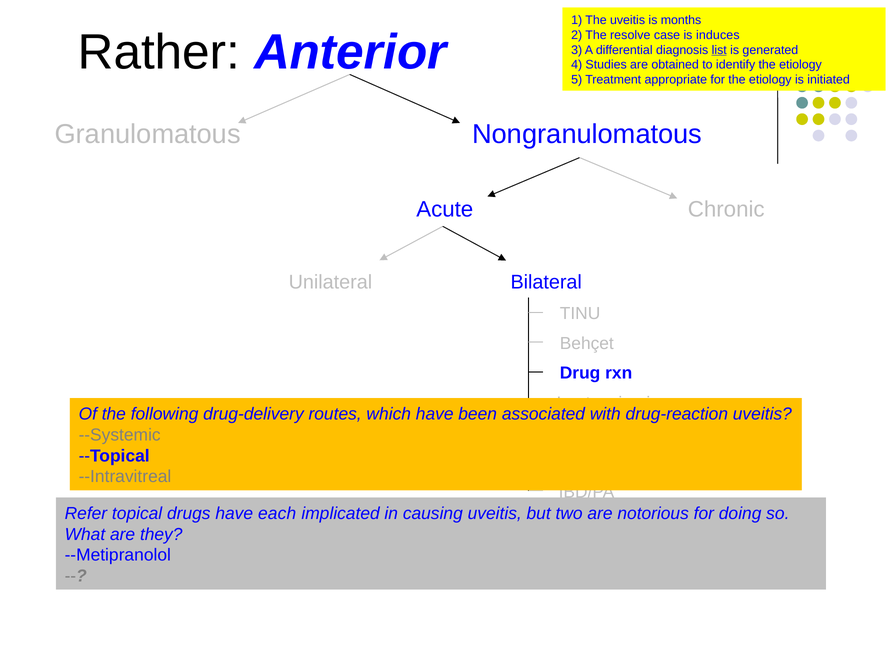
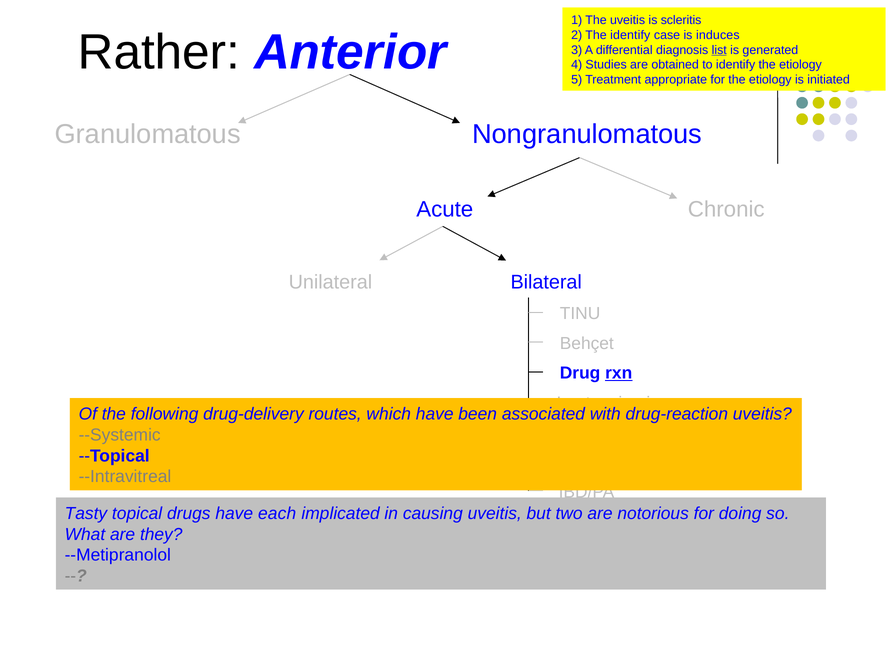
months: months -> scleritis
The resolve: resolve -> identify
rxn underline: none -> present
Refer: Refer -> Tasty
